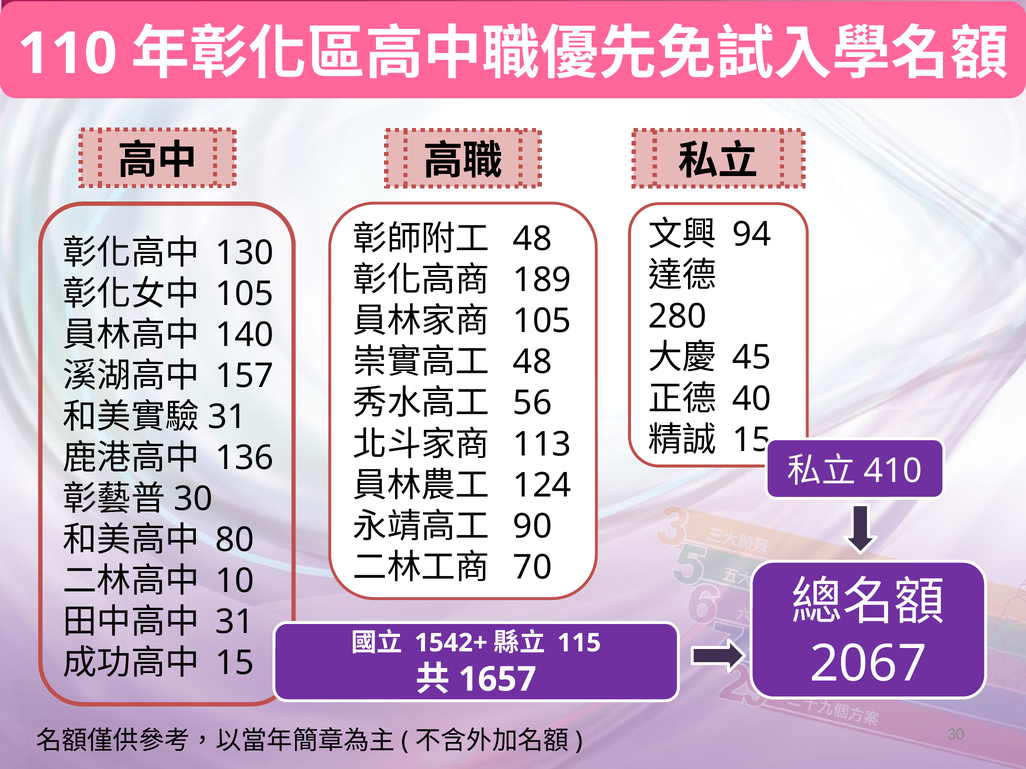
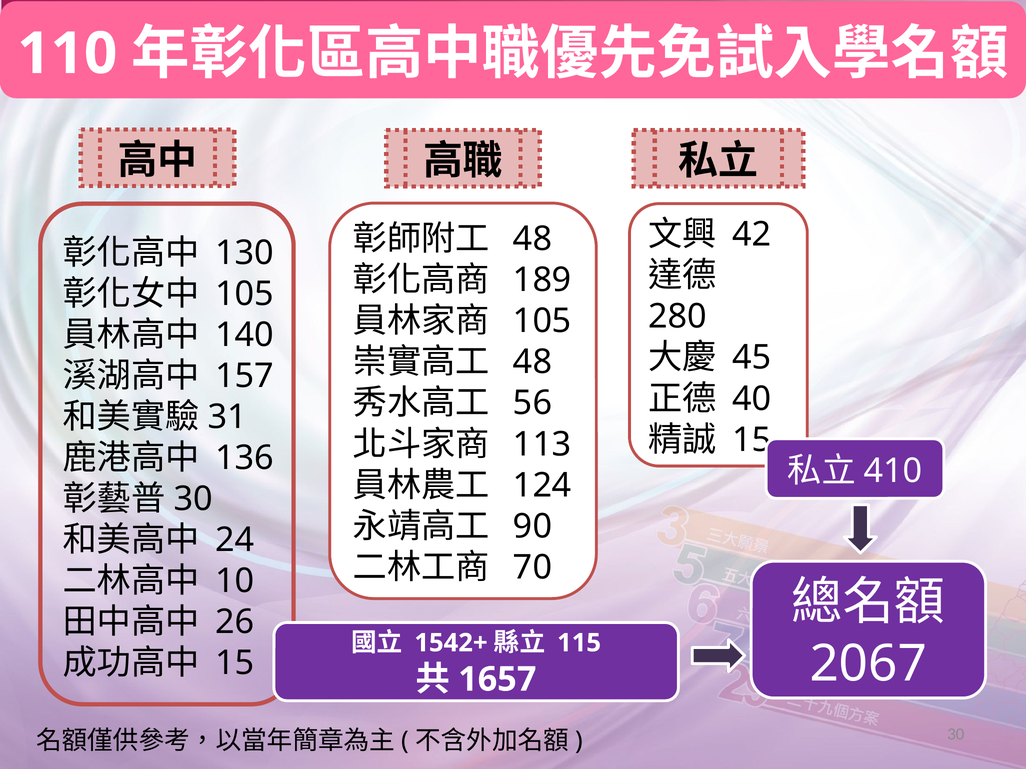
94: 94 -> 42
80: 80 -> 24
31 at (235, 623): 31 -> 26
